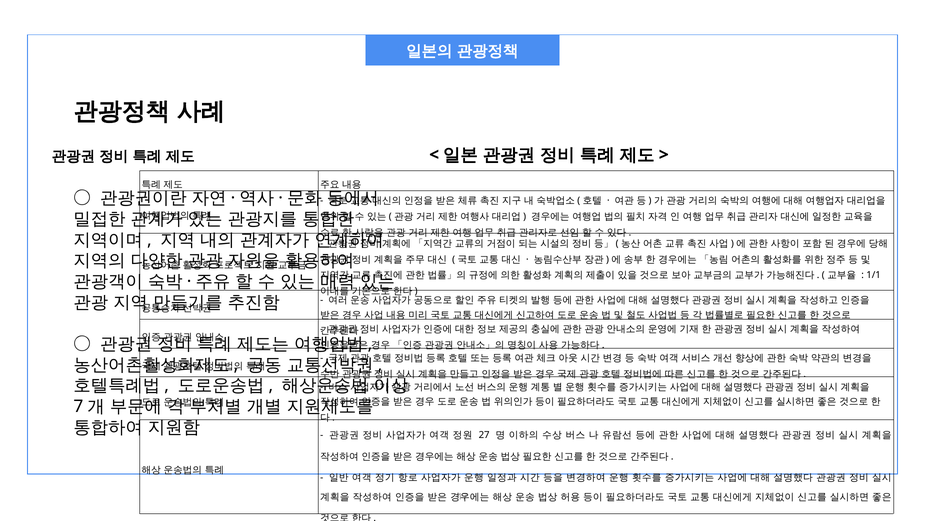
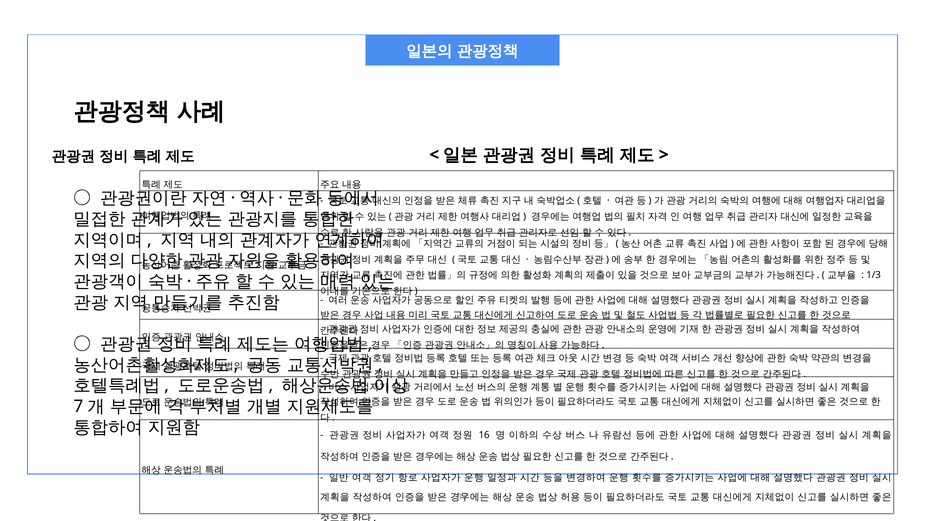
1/1: 1/1 -> 1/3
27: 27 -> 16
